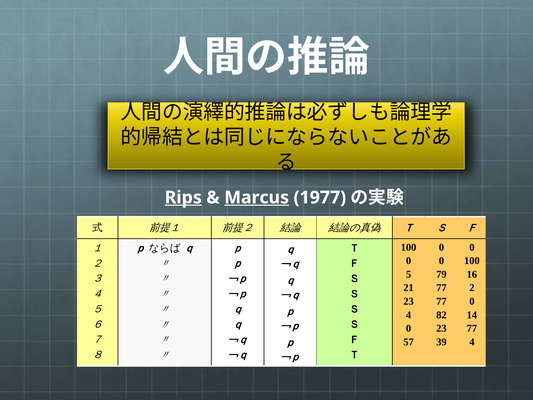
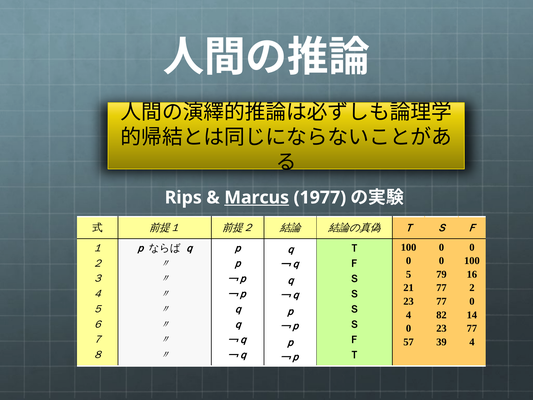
Rips underline: present -> none
